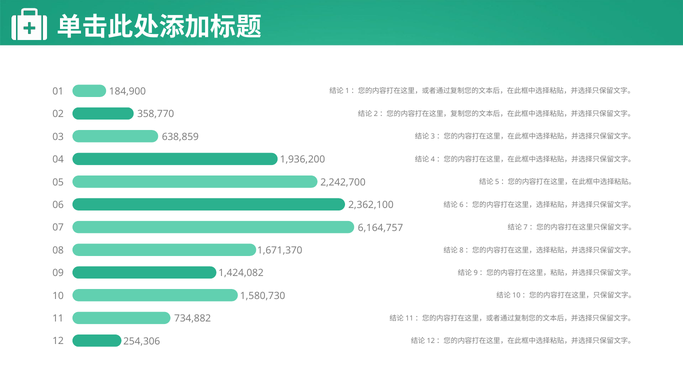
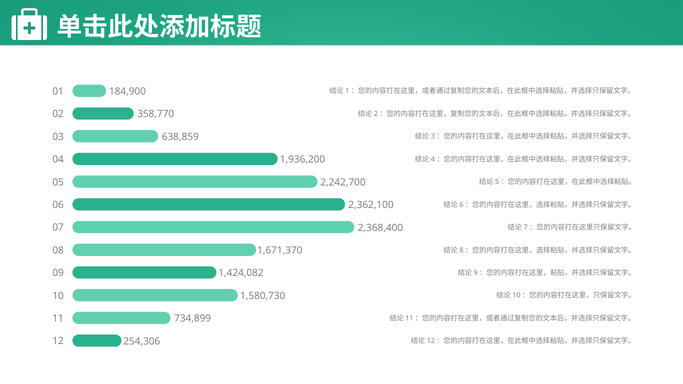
6,164,757: 6,164,757 -> 2,368,400
734,882: 734,882 -> 734,899
